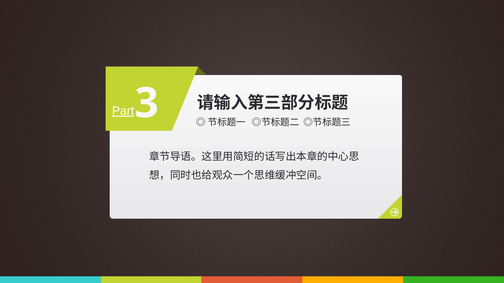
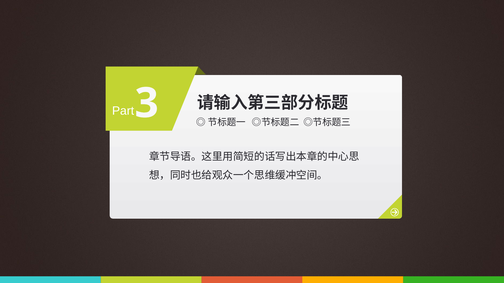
Part underline: present -> none
